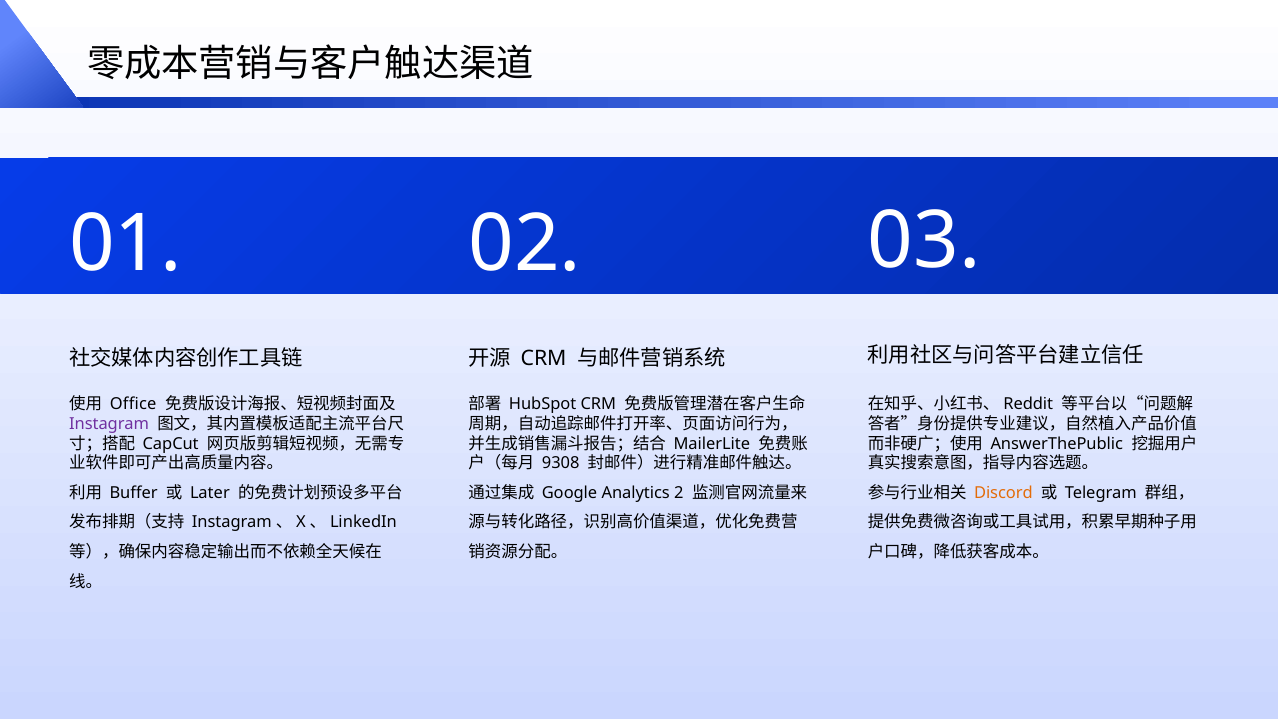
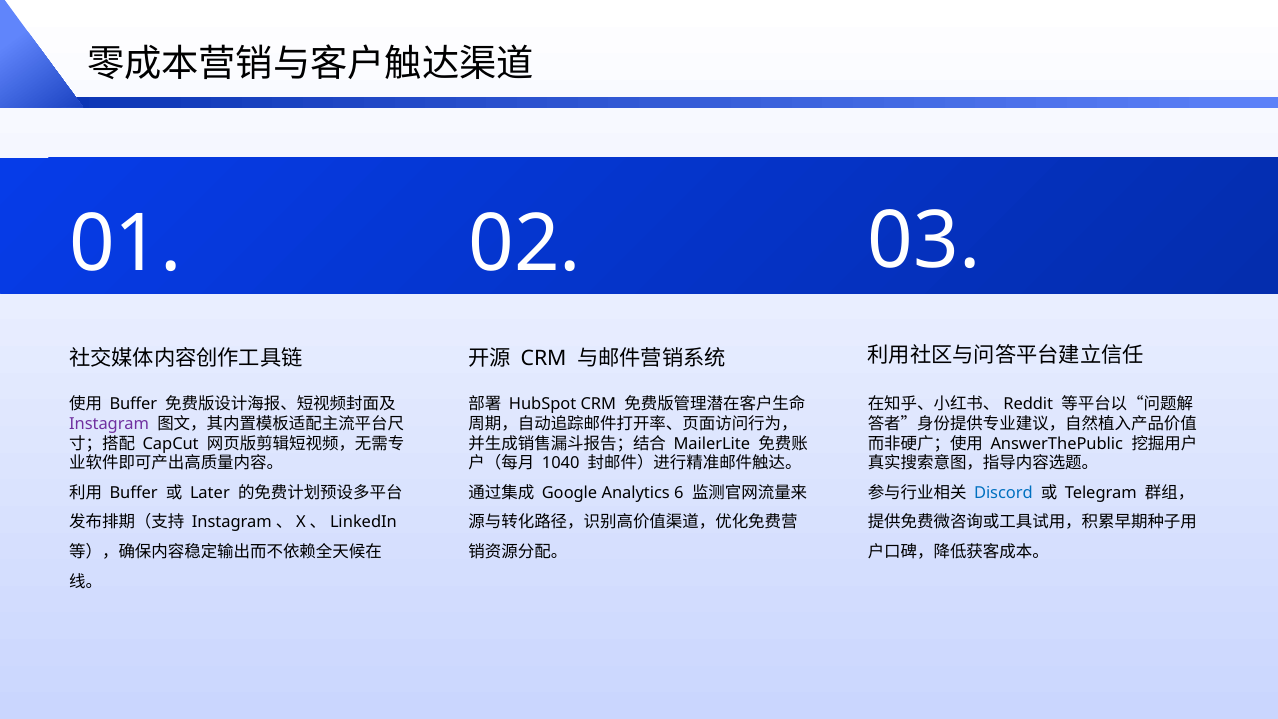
Office at (133, 404): Office -> Buffer
9308: 9308 -> 1040
2: 2 -> 6
Discord colour: orange -> blue
